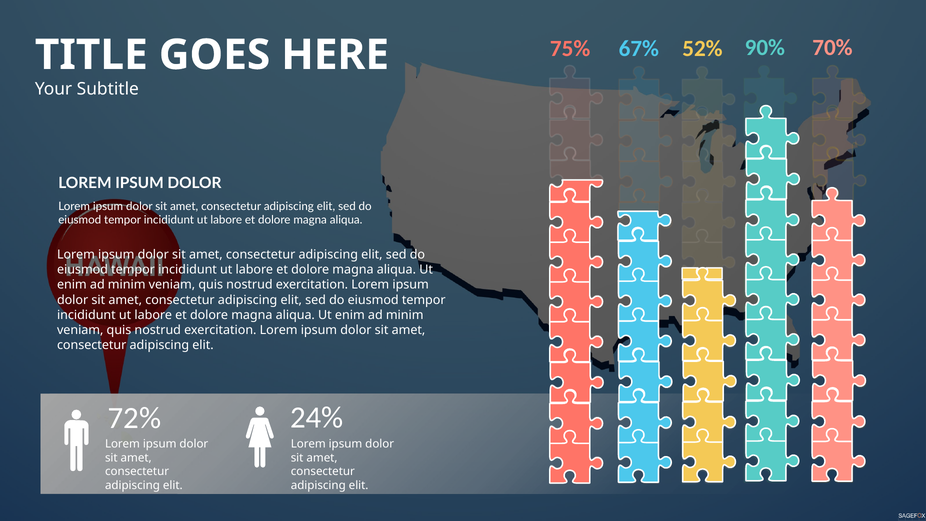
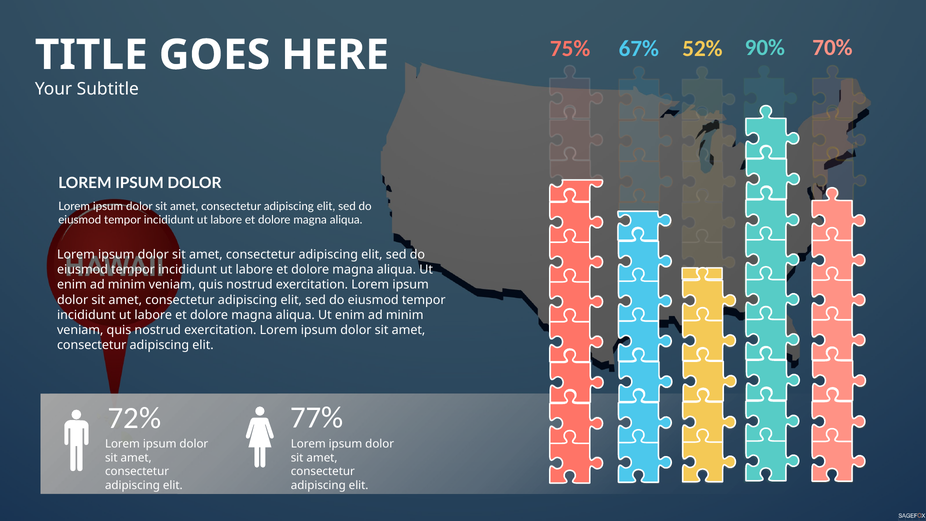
24%: 24% -> 77%
